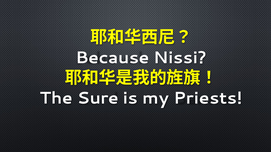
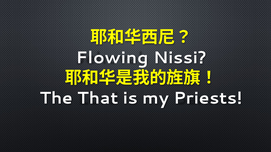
Because: Because -> Flowing
Sure: Sure -> That
